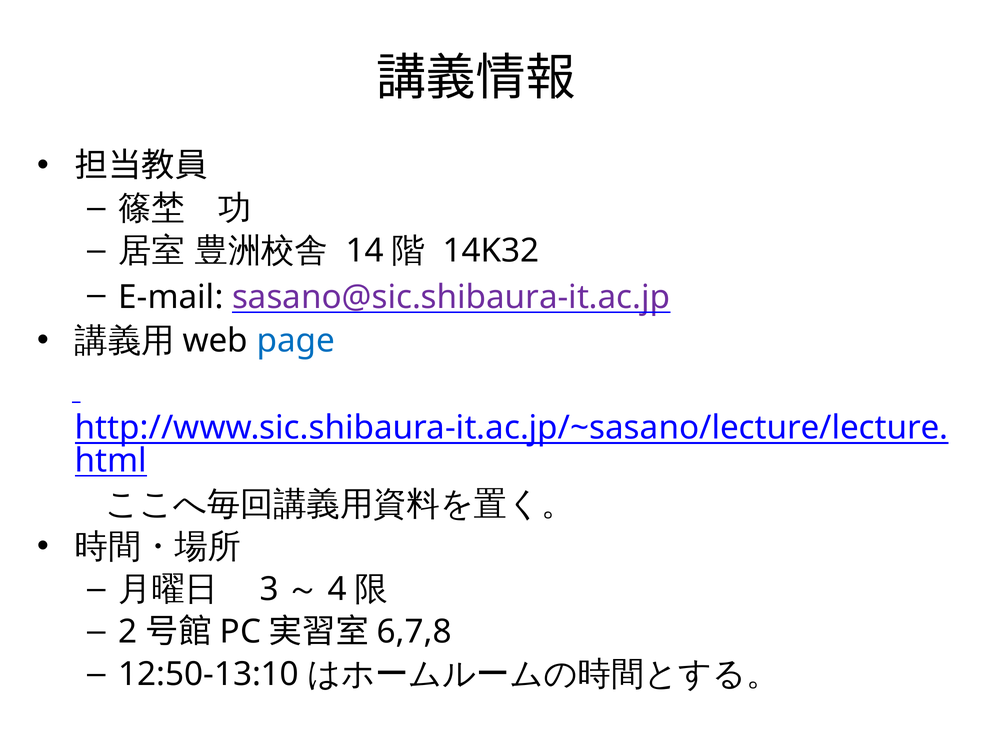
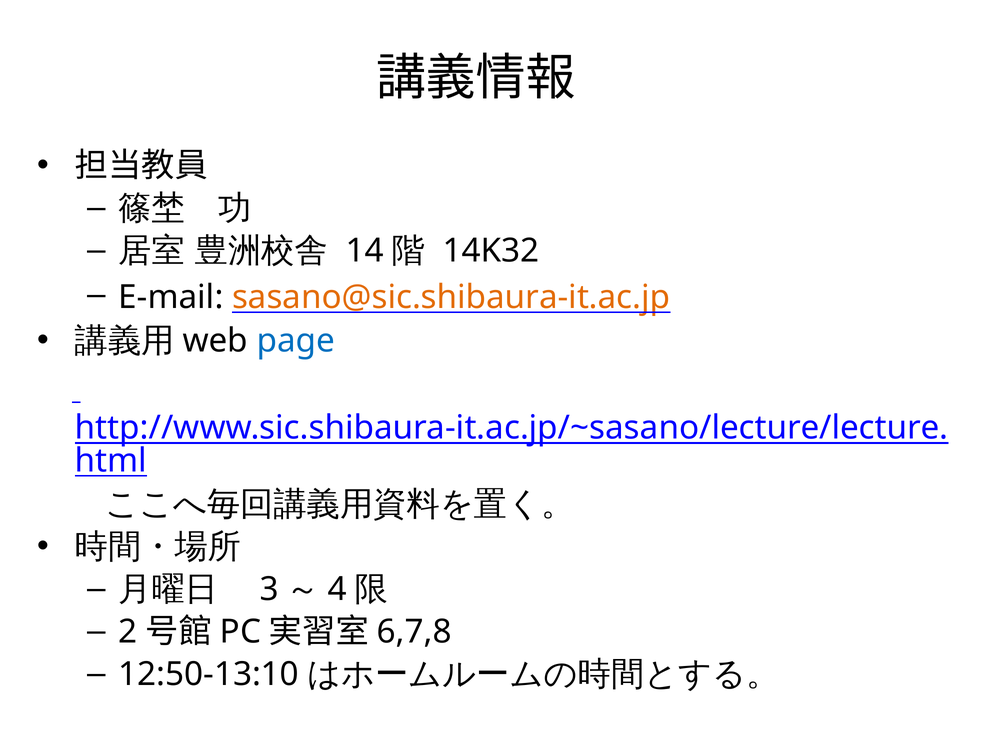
sasano@sic.shibaura-it.ac.jp colour: purple -> orange
